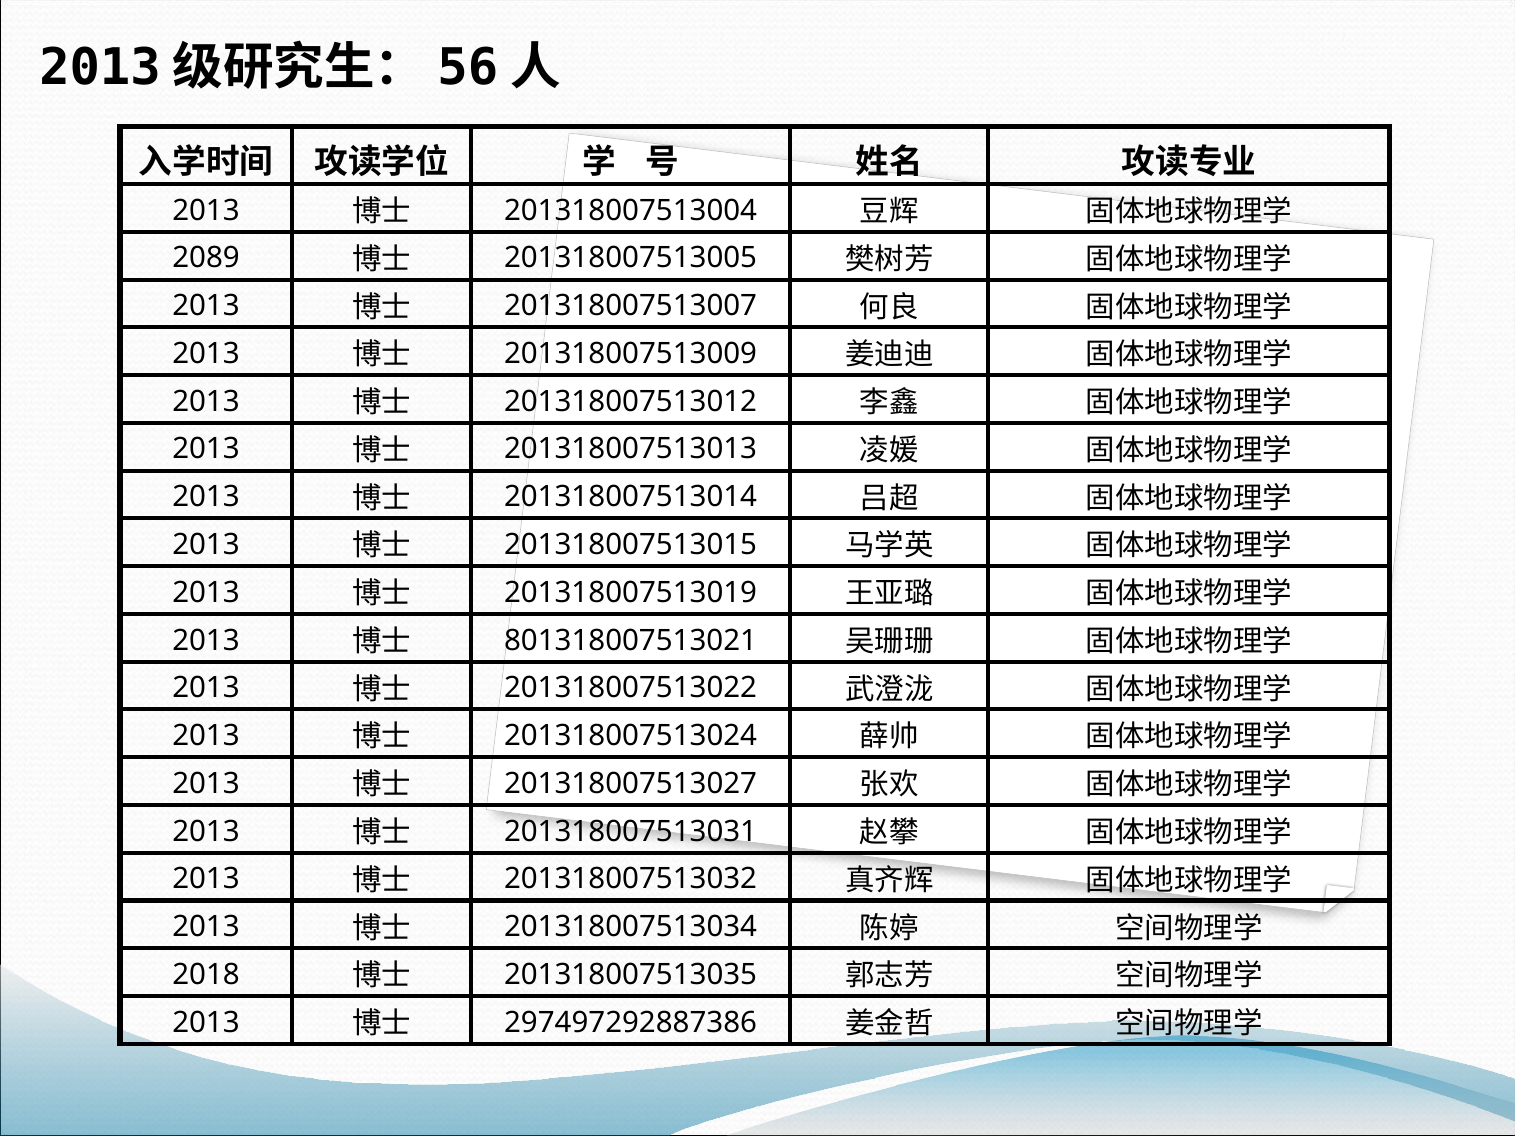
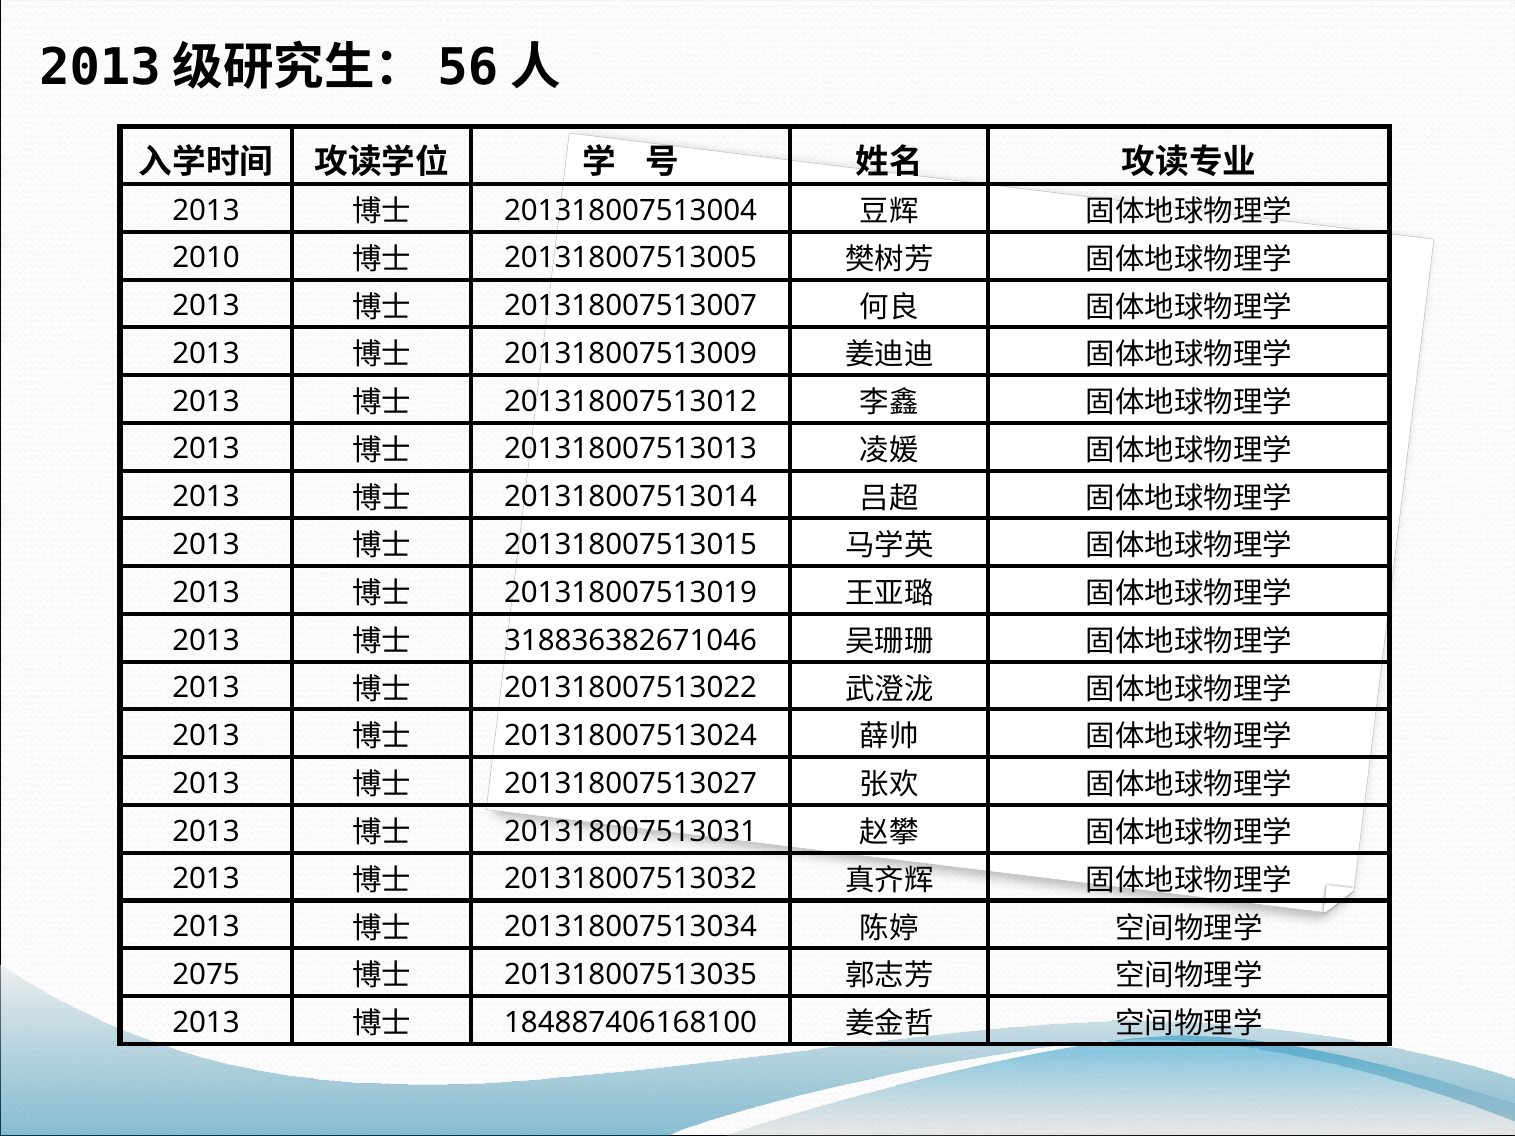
2089: 2089 -> 2010
801318007513021: 801318007513021 -> 318836382671046
2018: 2018 -> 2075
297497292887386: 297497292887386 -> 184887406168100
